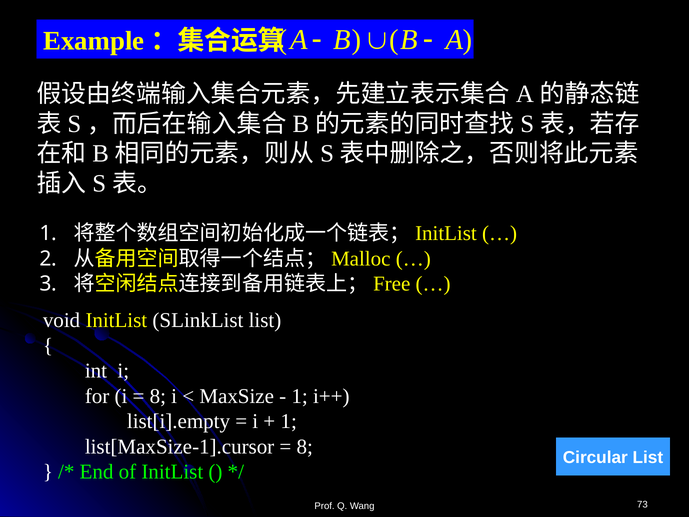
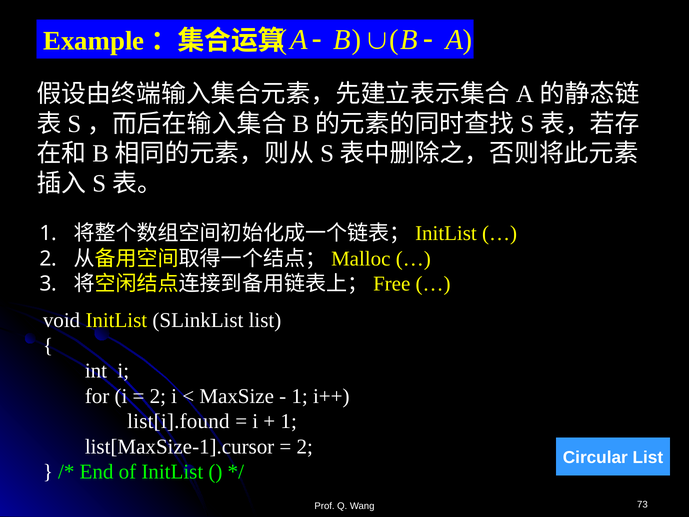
8 at (158, 396): 8 -> 2
list[i].empty: list[i].empty -> list[i].found
8 at (305, 446): 8 -> 2
